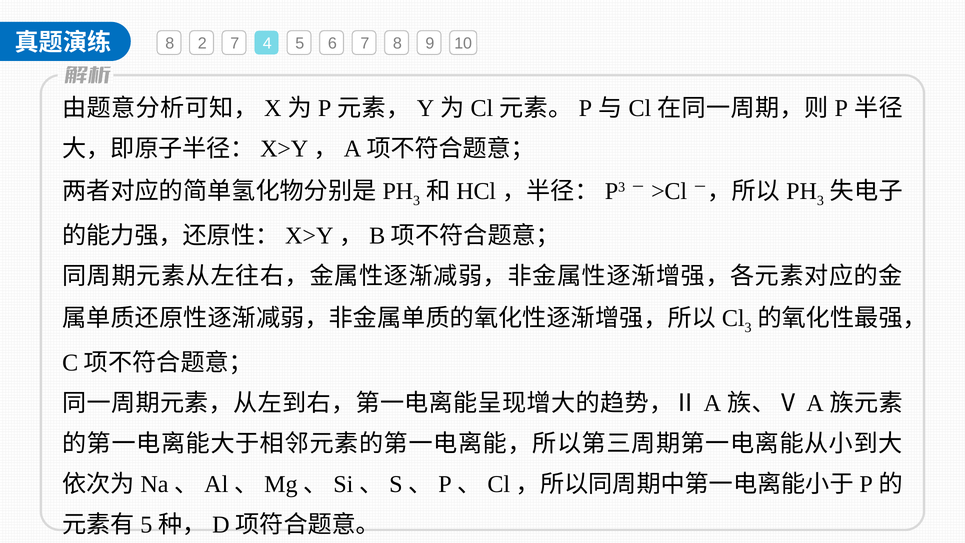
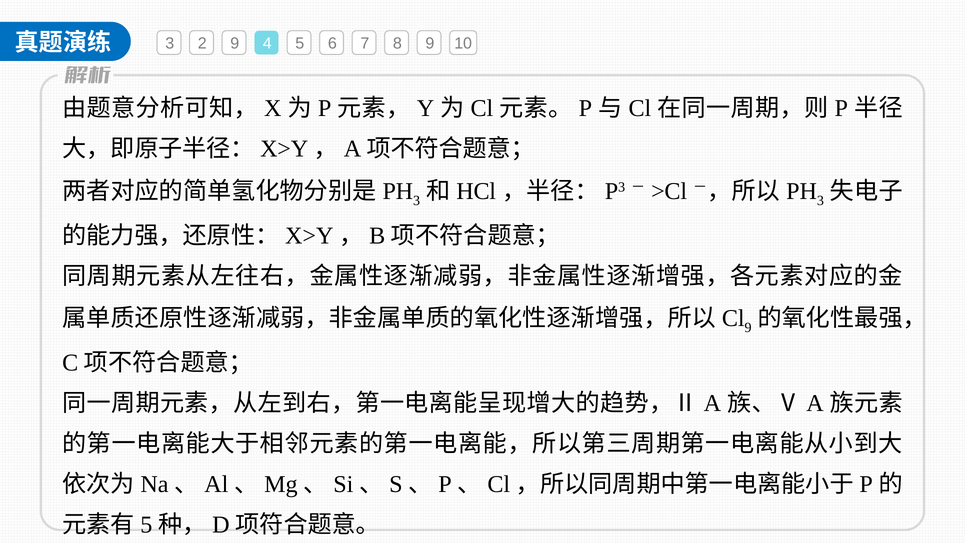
8 at (170, 44): 8 -> 3
2 7: 7 -> 9
3 at (748, 328): 3 -> 9
